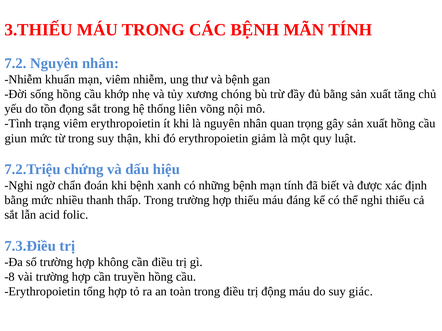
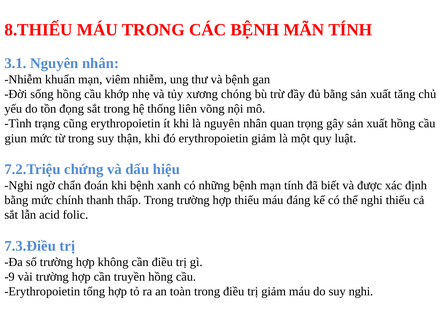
3.THIẾU: 3.THIẾU -> 8.THIẾU
7.2: 7.2 -> 3.1
trạng viêm: viêm -> cũng
nhiều: nhiều -> chính
-8: -8 -> -9
trị động: động -> giảm
suy giác: giác -> nghi
